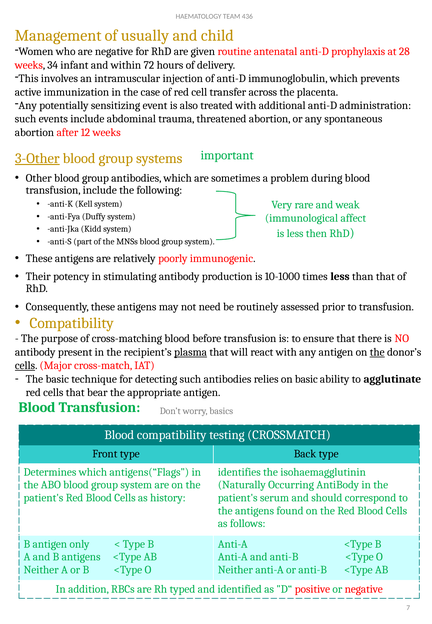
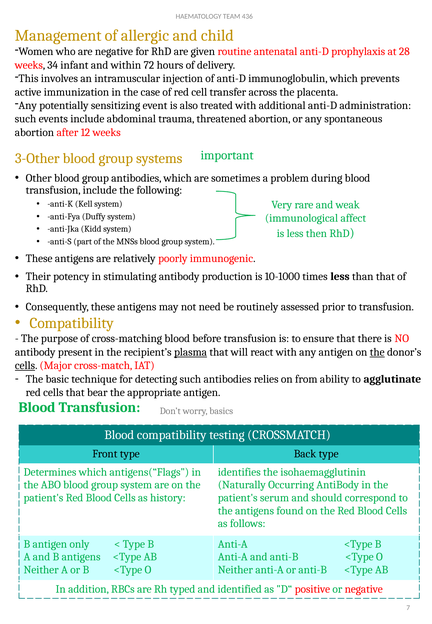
usually: usually -> allergic
3-Other underline: present -> none
on basic: basic -> from
